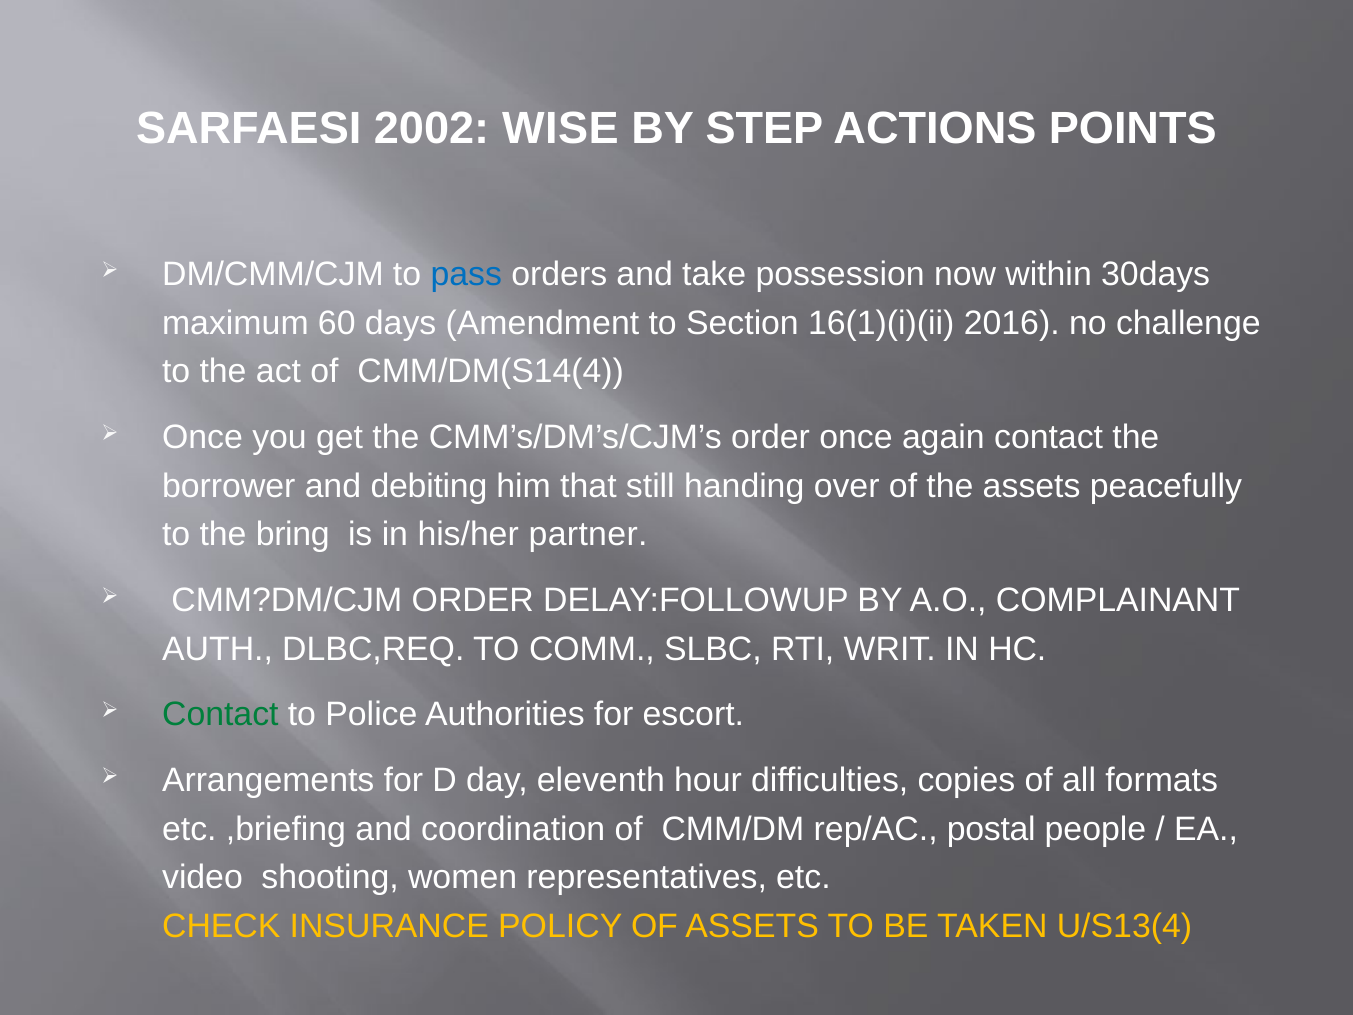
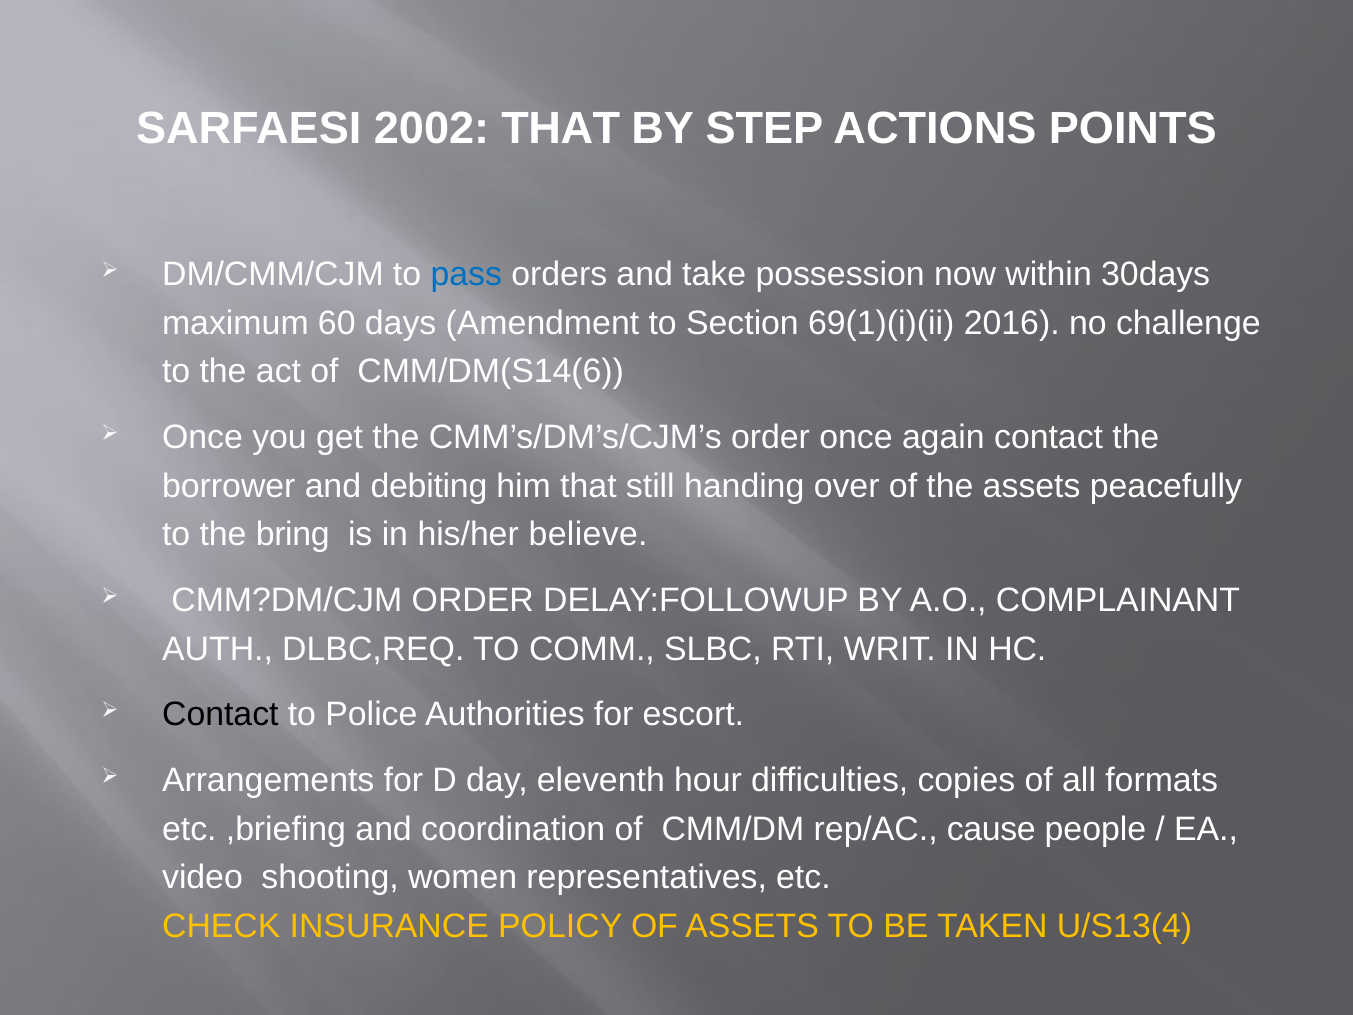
2002 WISE: WISE -> THAT
16(1)(i)(ii: 16(1)(i)(ii -> 69(1)(i)(ii
CMM/DM(S14(4: CMM/DM(S14(4 -> CMM/DM(S14(6
partner: partner -> believe
Contact at (220, 715) colour: green -> black
postal: postal -> cause
